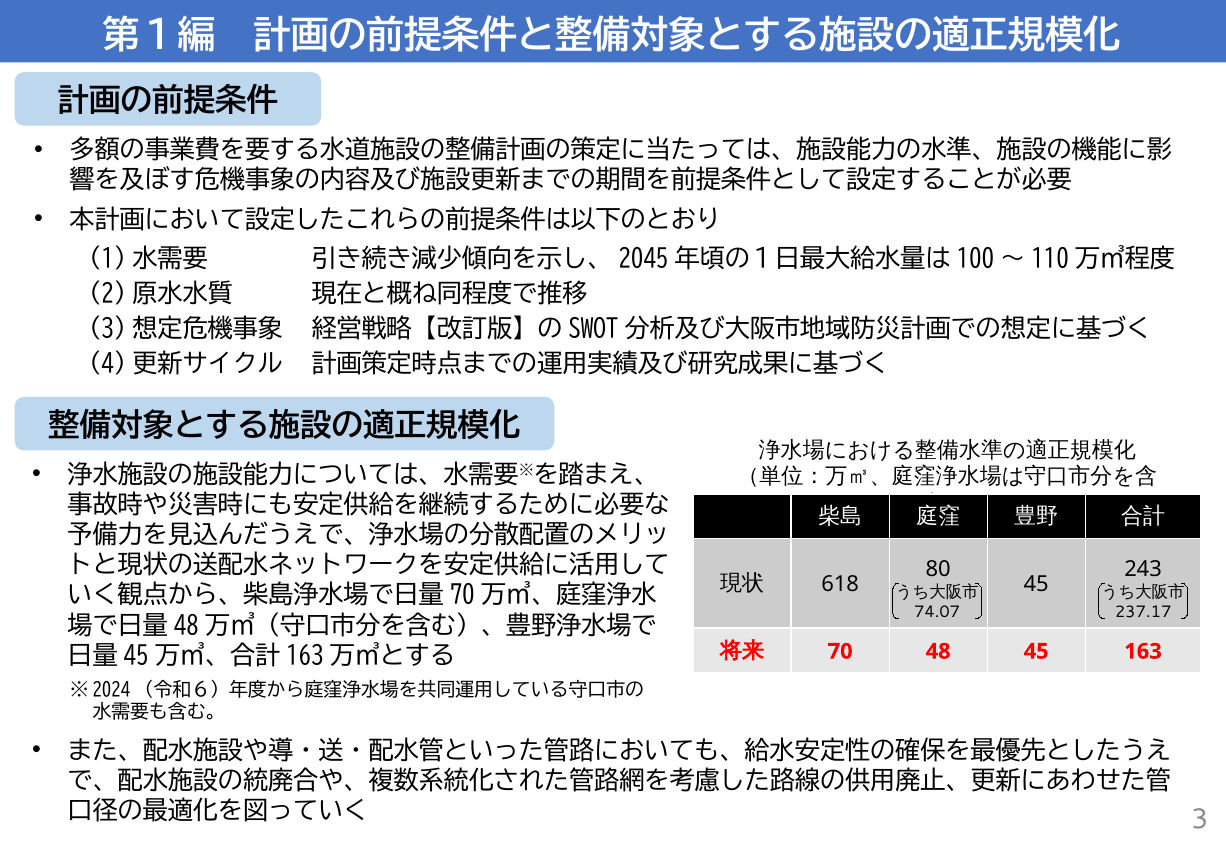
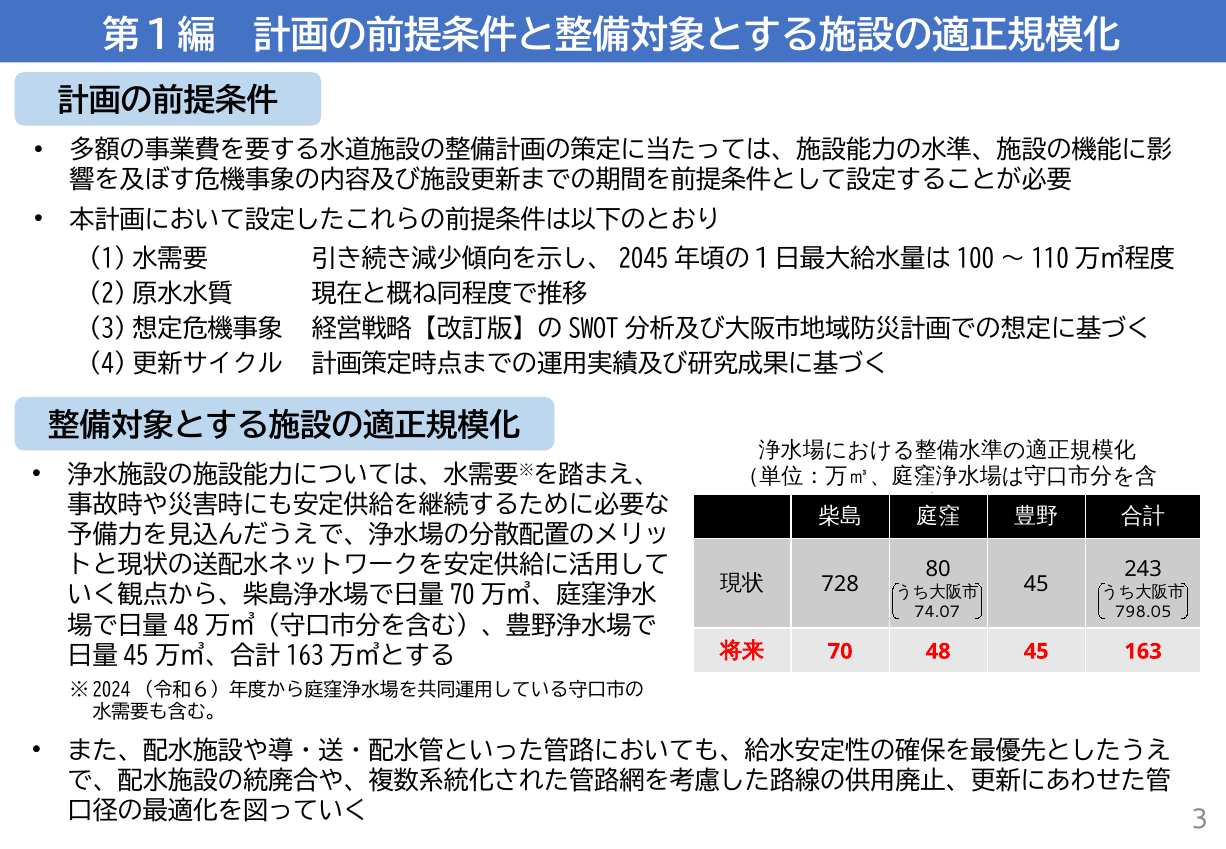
618: 618 -> 728
237.17: 237.17 -> 798.05
